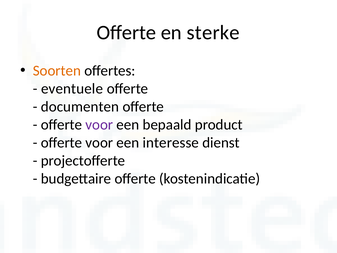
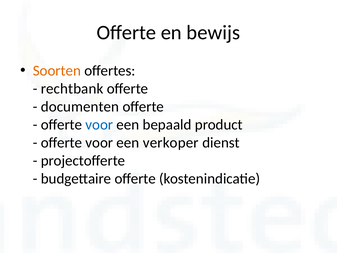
sterke: sterke -> bewijs
eventuele: eventuele -> rechtbank
voor at (99, 125) colour: purple -> blue
interesse: interesse -> verkoper
